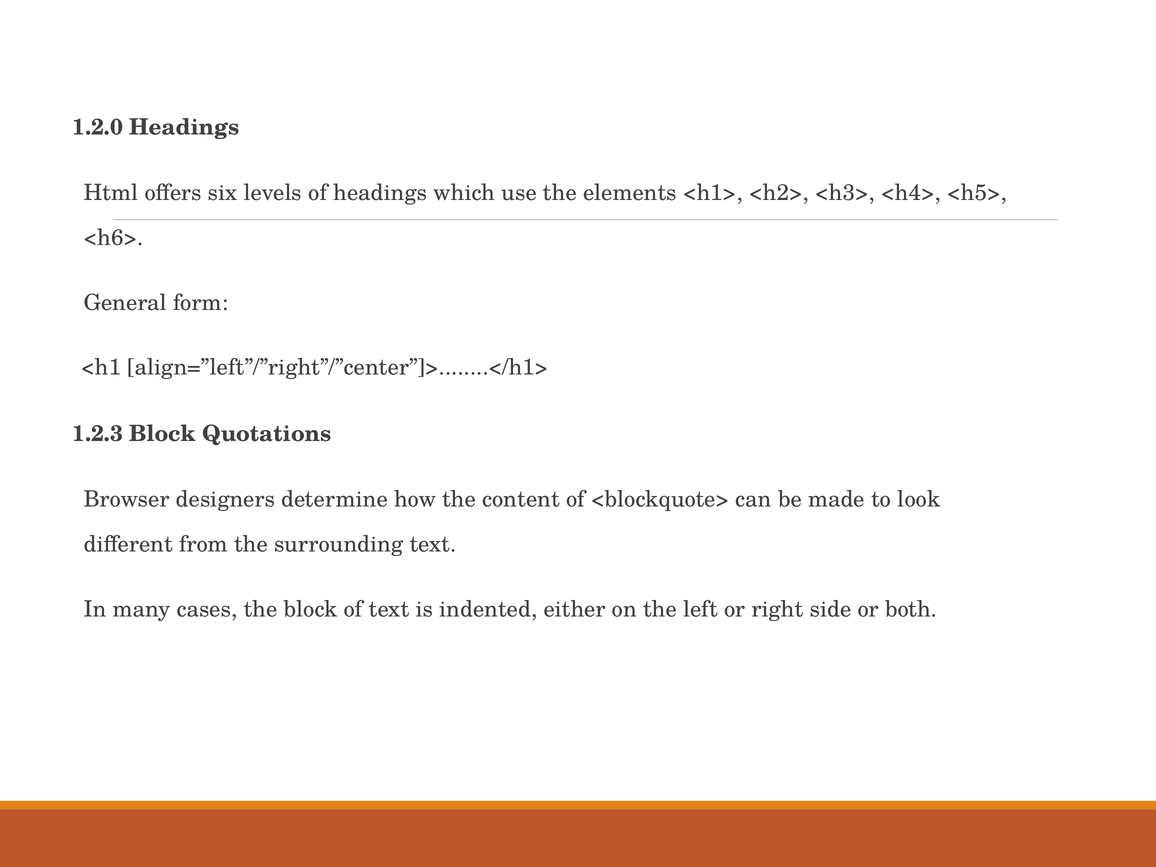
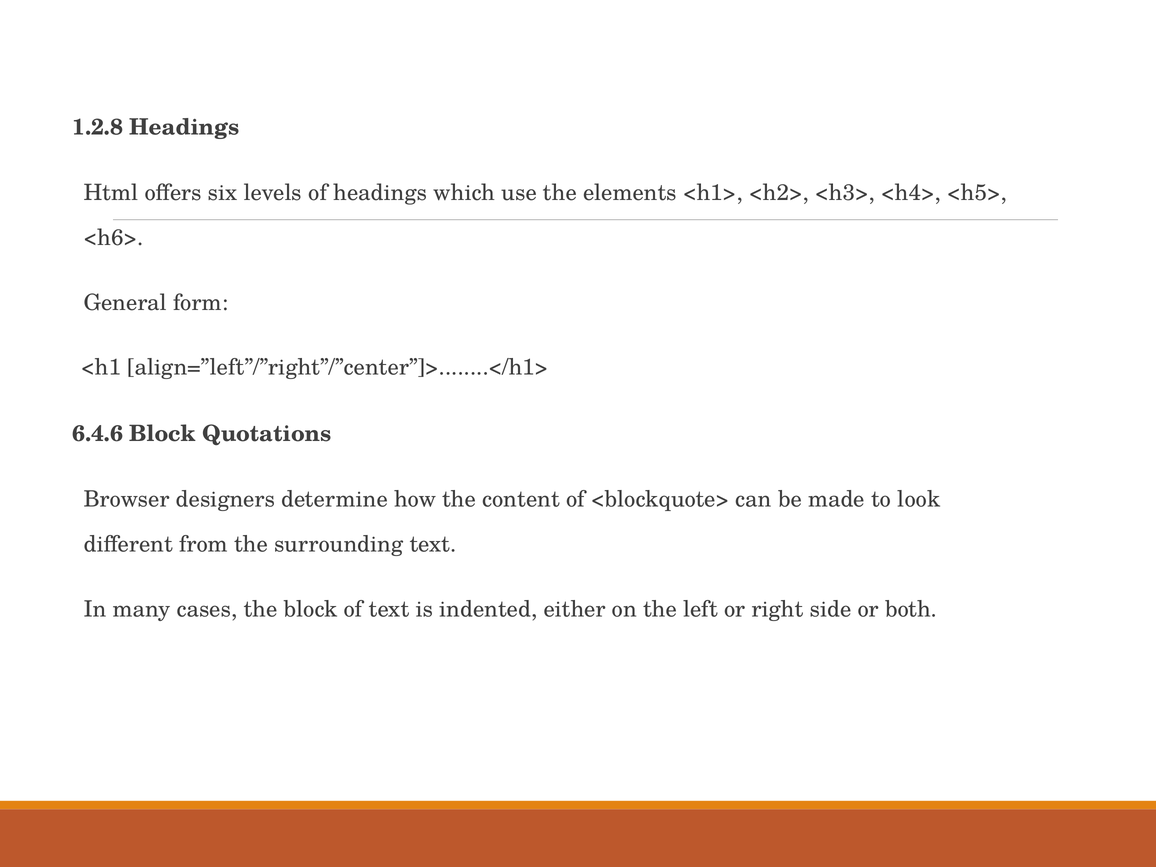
1.2.0: 1.2.0 -> 1.2.8
1.2.3: 1.2.3 -> 6.4.6
